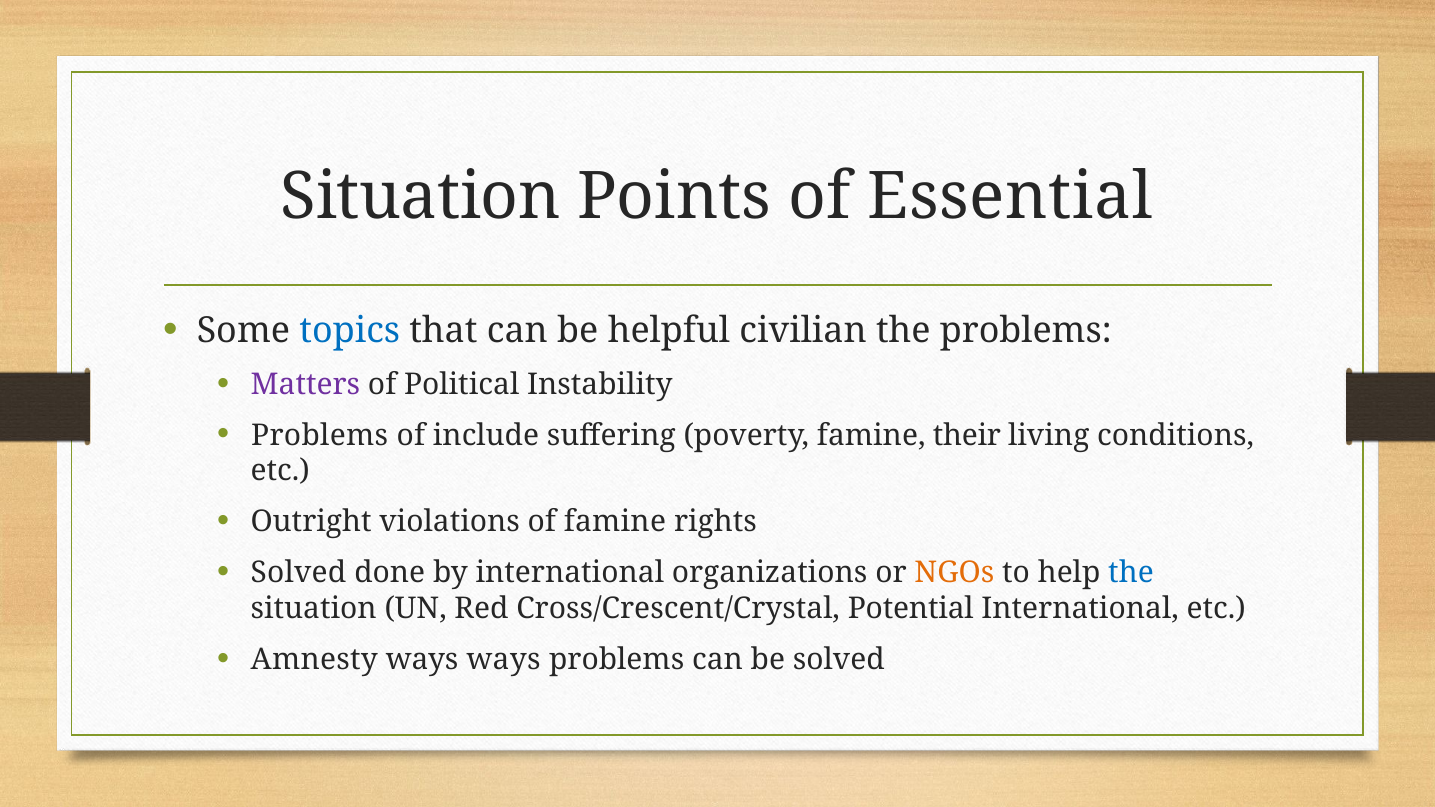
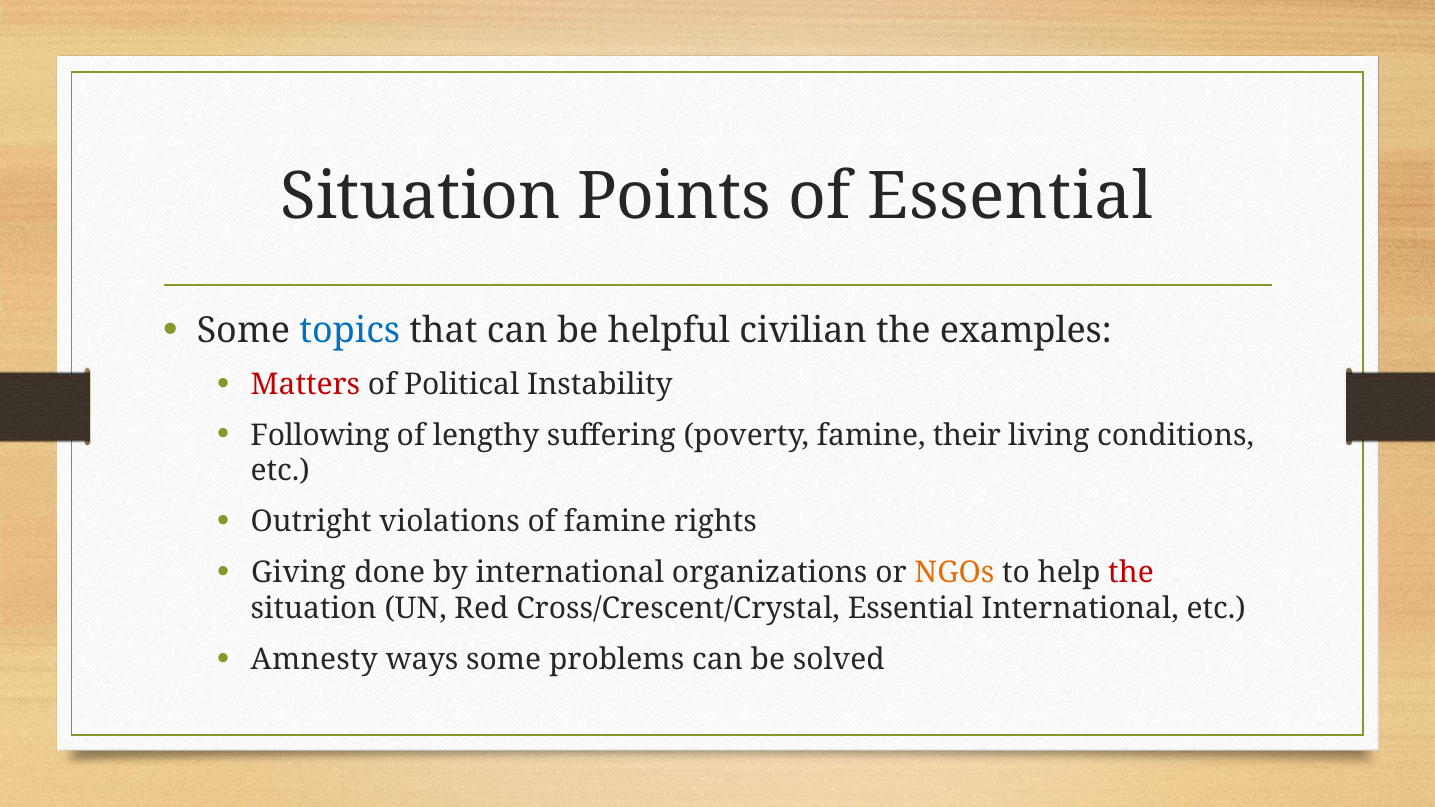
the problems: problems -> examples
Matters colour: purple -> red
Problems at (320, 435): Problems -> Following
include: include -> lengthy
Solved at (298, 573): Solved -> Giving
the at (1131, 573) colour: blue -> red
Cross/Crescent/Crystal Potential: Potential -> Essential
ways ways: ways -> some
